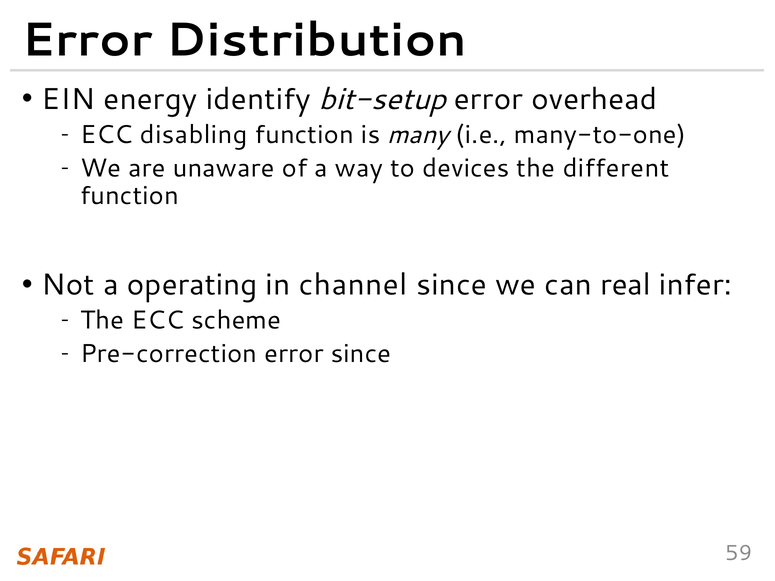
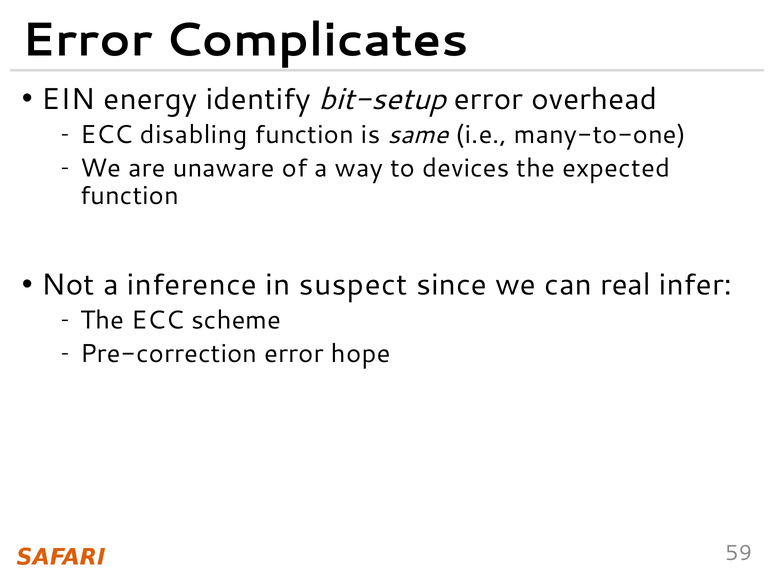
Distribution: Distribution -> Complicates
many: many -> same
different: different -> expected
operating: operating -> inference
channel: channel -> suspect
error since: since -> hope
